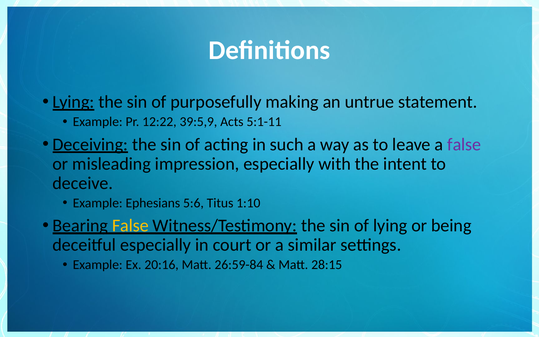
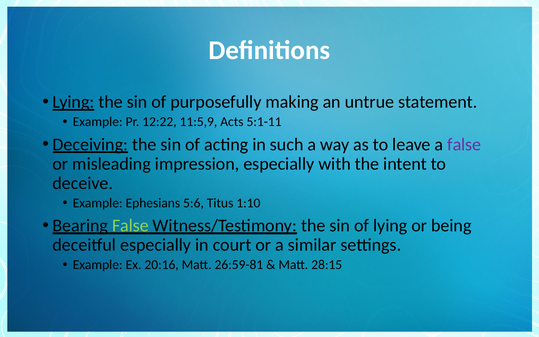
39:5,9: 39:5,9 -> 11:5,9
False at (130, 226) colour: yellow -> light green
26:59-84: 26:59-84 -> 26:59-81
